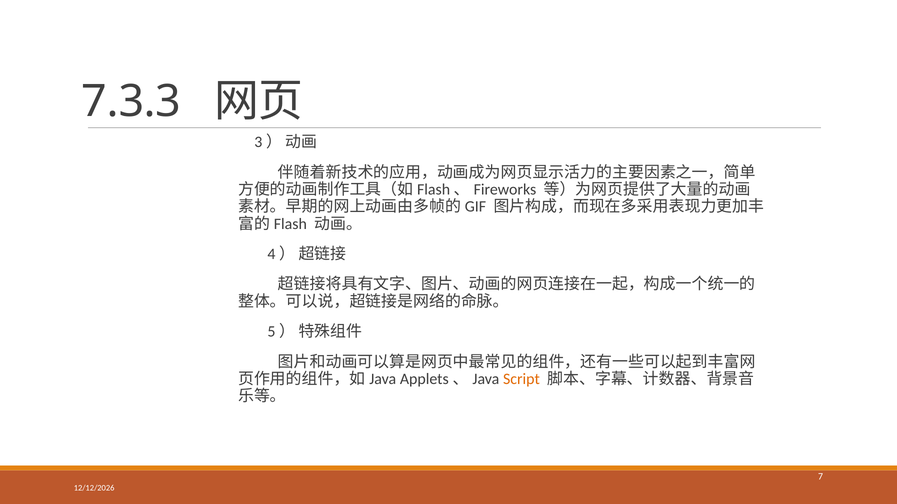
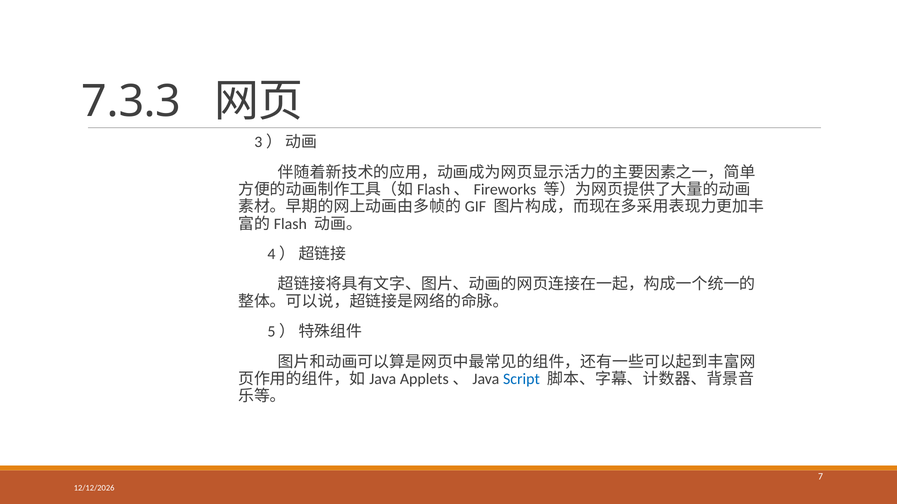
Script colour: orange -> blue
